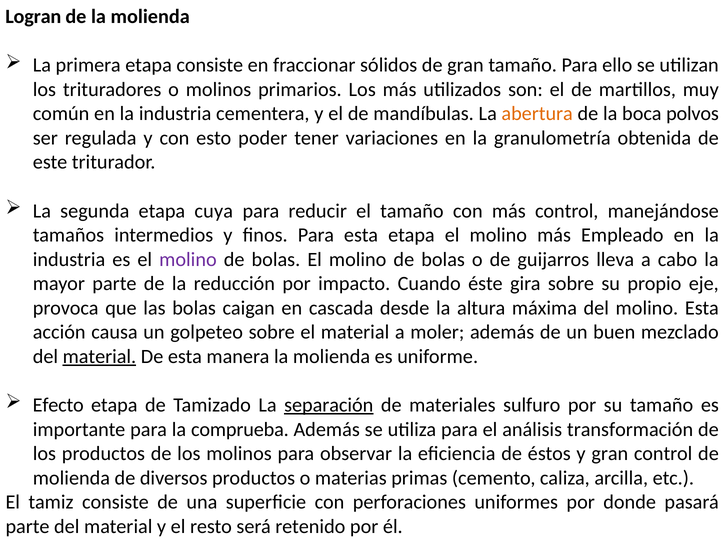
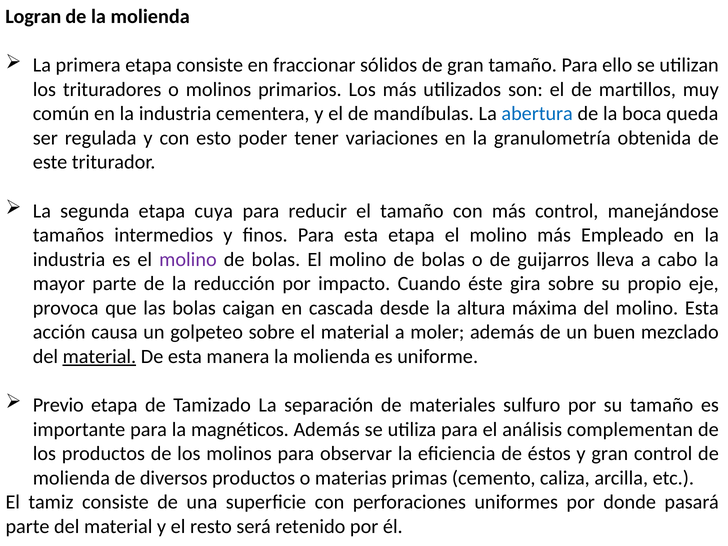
abertura colour: orange -> blue
polvos: polvos -> queda
Efecto: Efecto -> Previo
separación underline: present -> none
comprueba: comprueba -> magnéticos
transformación: transformación -> complementan
